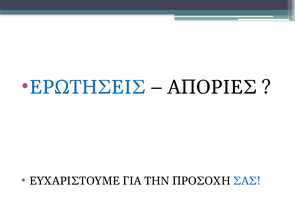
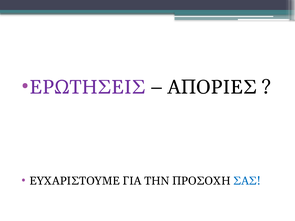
ΕΡΩΤΗΣΕΙΣ colour: blue -> purple
